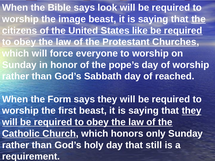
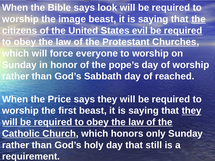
like: like -> evil
Form: Form -> Price
